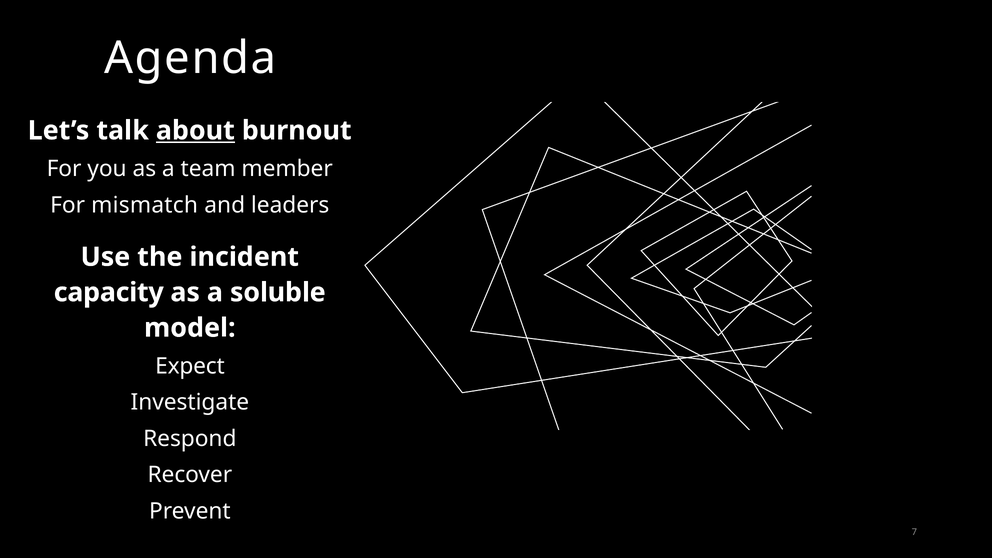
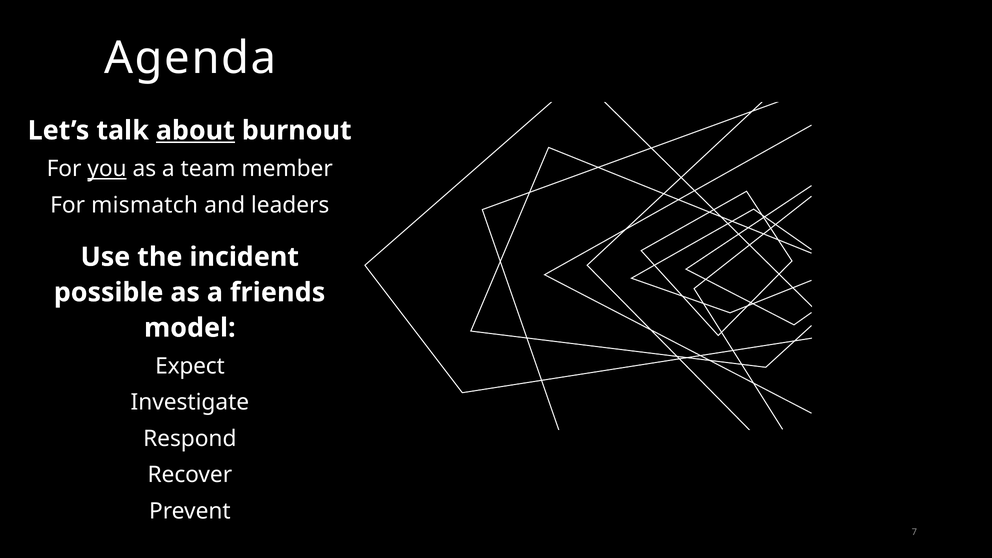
you underline: none -> present
capacity: capacity -> possible
soluble: soluble -> friends
